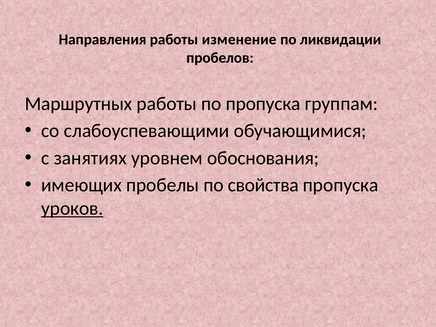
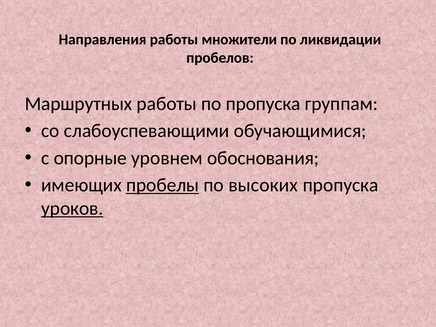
изменение: изменение -> множители
занятиях: занятиях -> опорные
пробелы underline: none -> present
свойства: свойства -> высоких
